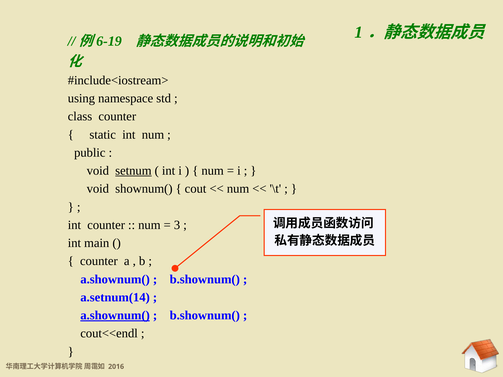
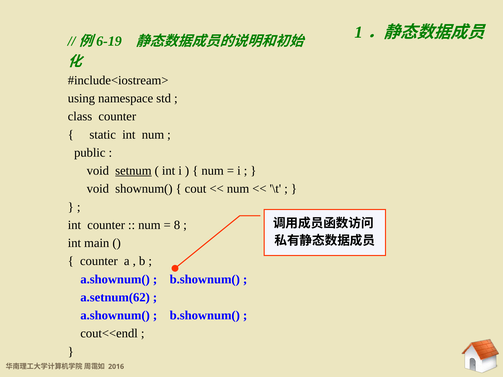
3: 3 -> 8
a.setnum(14: a.setnum(14 -> a.setnum(62
a.shownum( at (115, 316) underline: present -> none
